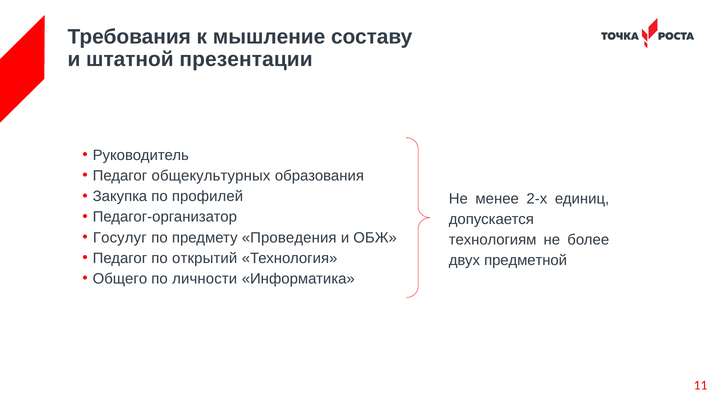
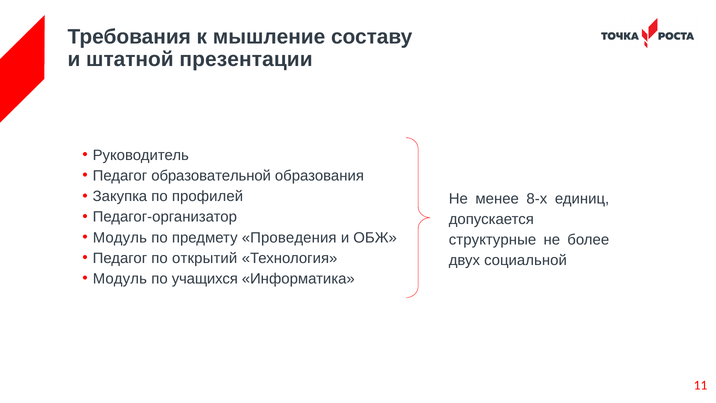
общекультурных: общекультурных -> образовательной
2-х: 2-х -> 8-х
Госулуг at (120, 238): Госулуг -> Модуль
технологиям: технологиям -> структурные
предметной: предметной -> социальной
Общего at (120, 279): Общего -> Модуль
личности: личности -> учащихся
